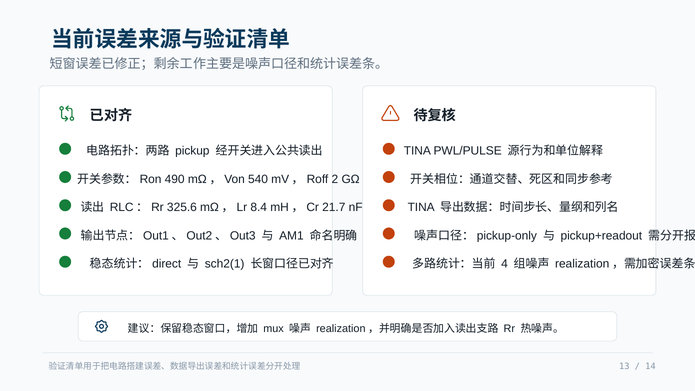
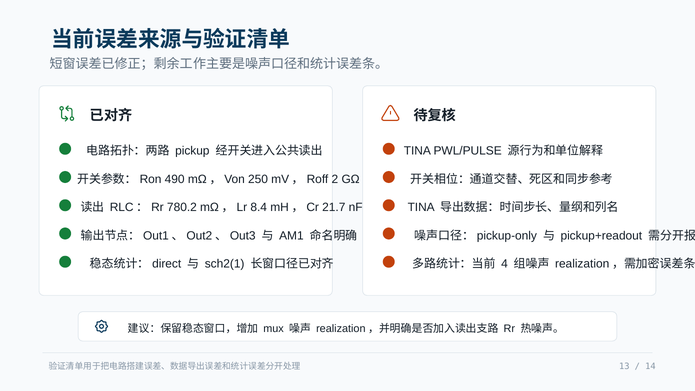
540: 540 -> 250
325.6: 325.6 -> 780.2
